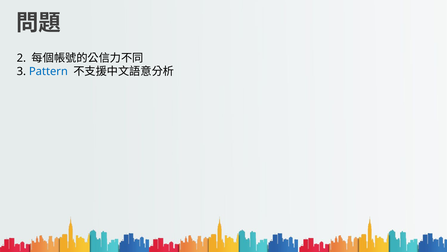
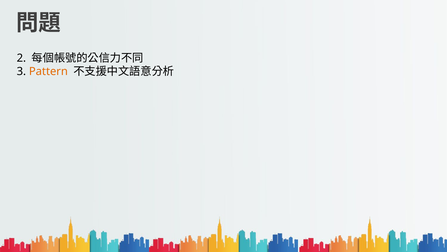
Pattern colour: blue -> orange
